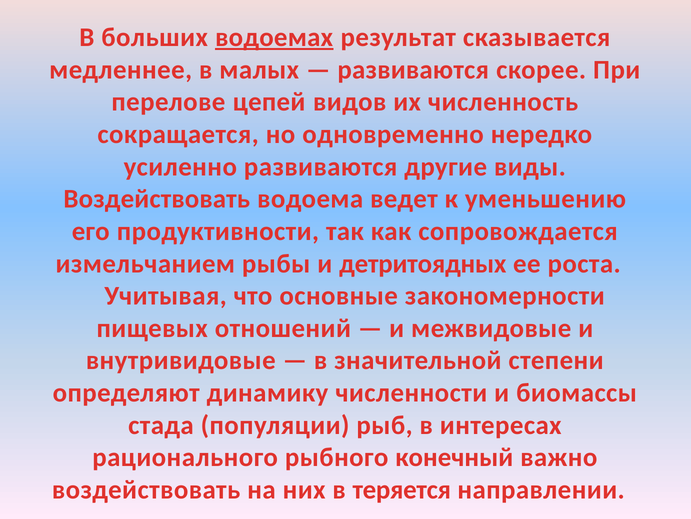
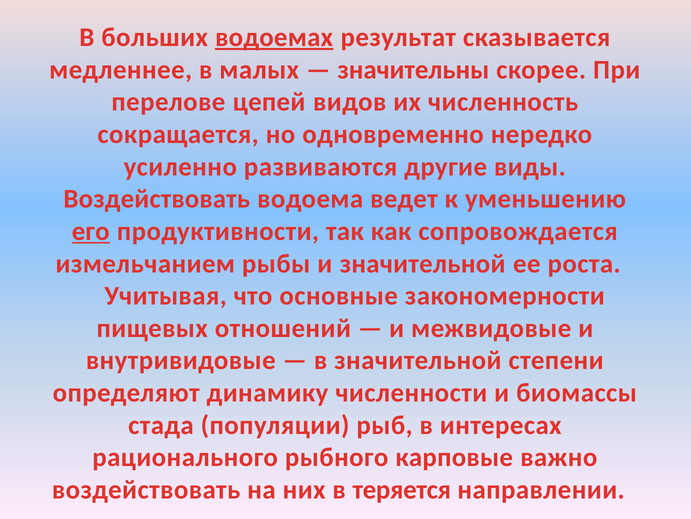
развиваются at (413, 70): развиваются -> значительны
его underline: none -> present
и детритоядных: детритоядных -> значительной
конечный: конечный -> карповые
